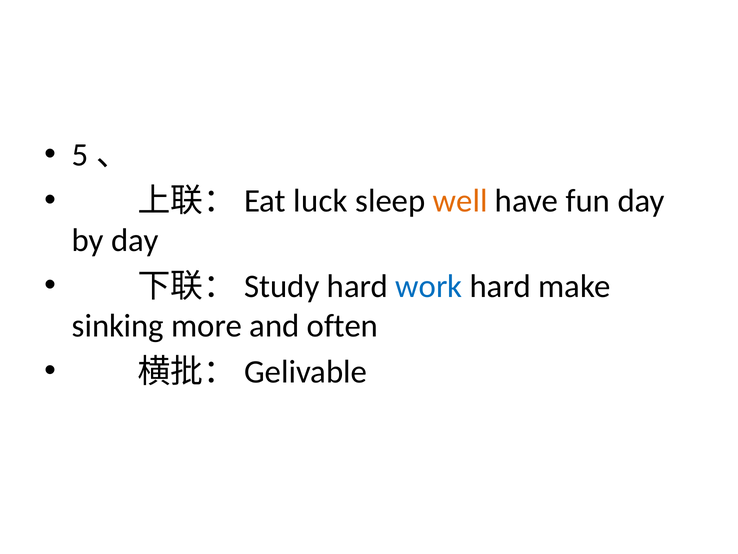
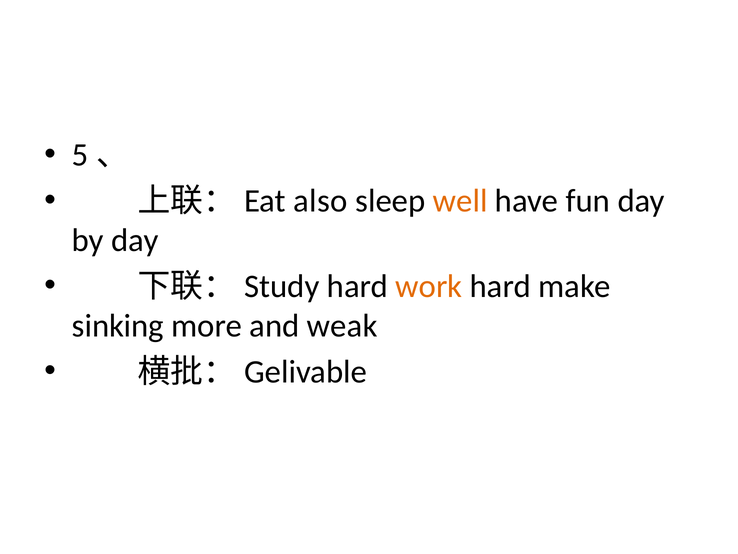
luck: luck -> also
work colour: blue -> orange
often: often -> weak
